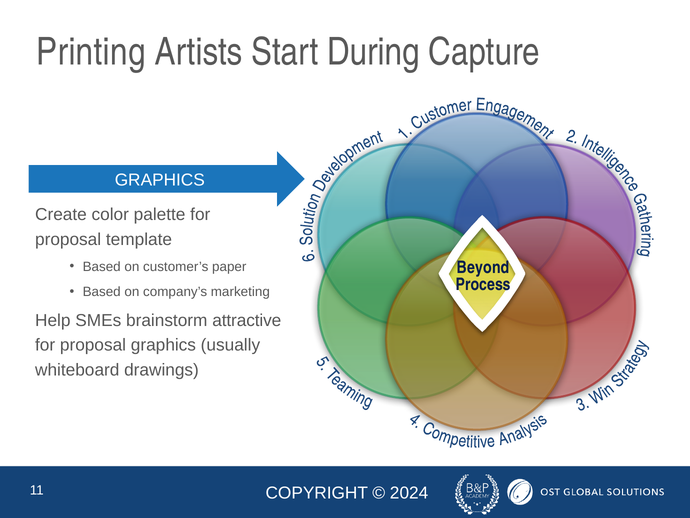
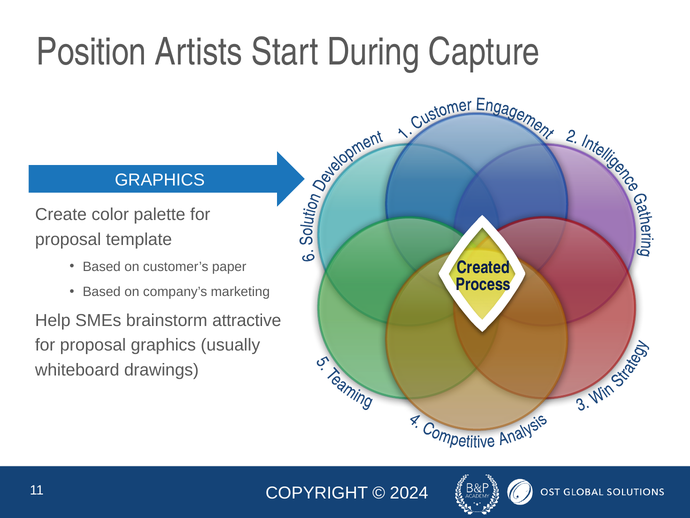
Printing: Printing -> Position
Beyond: Beyond -> Created
